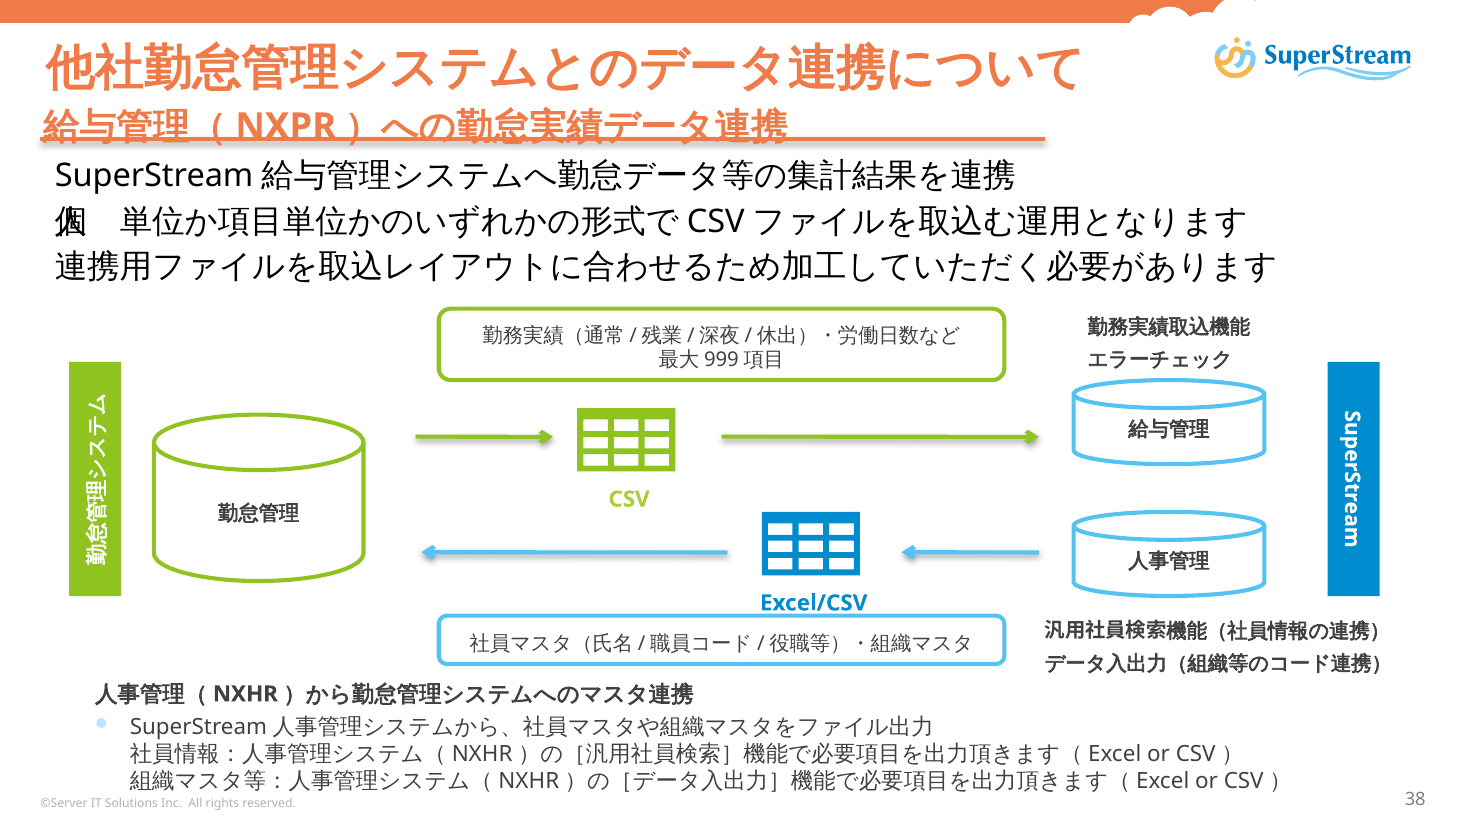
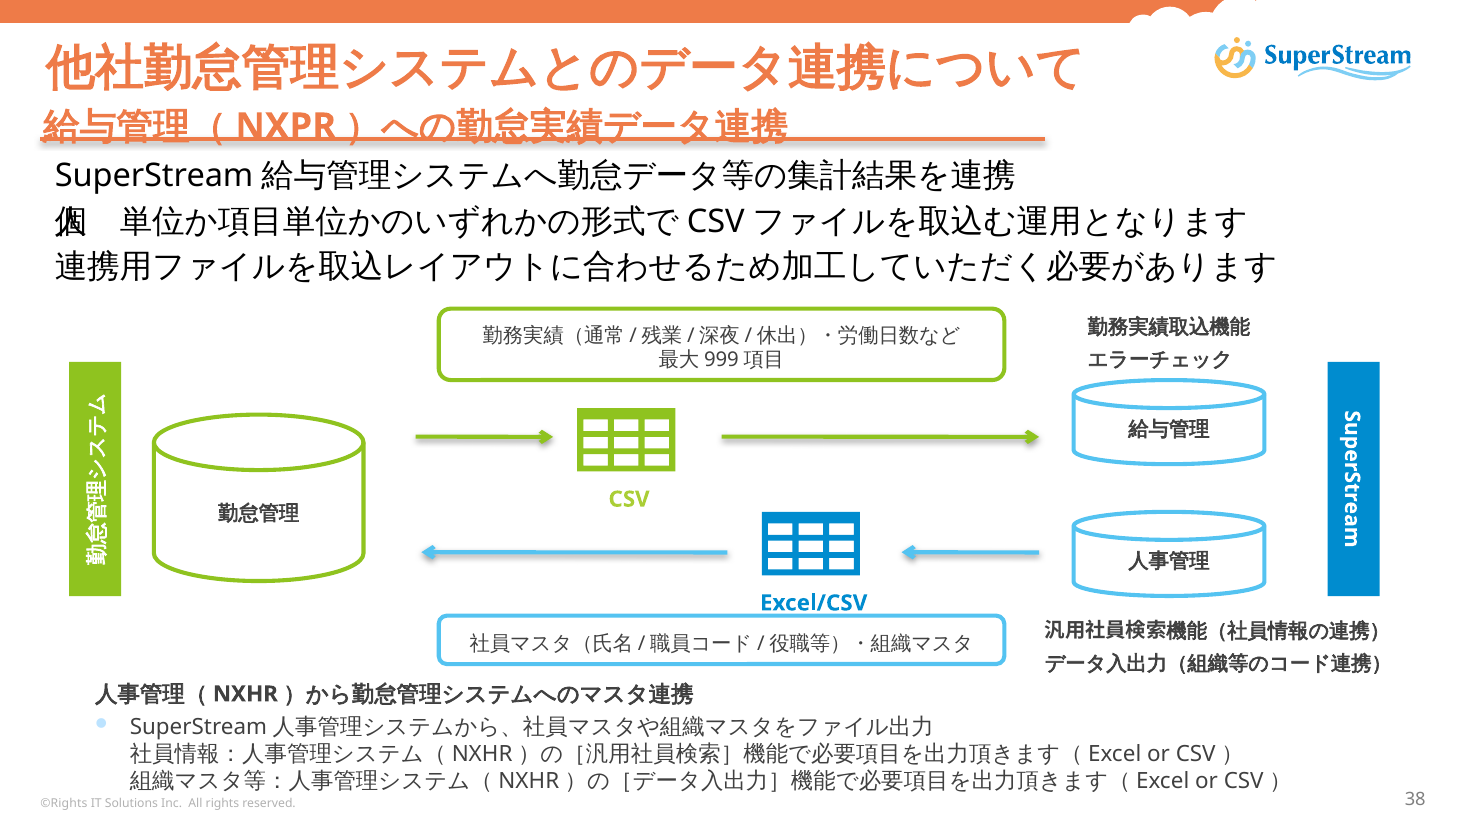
©Server: ©Server -> ©Rights
